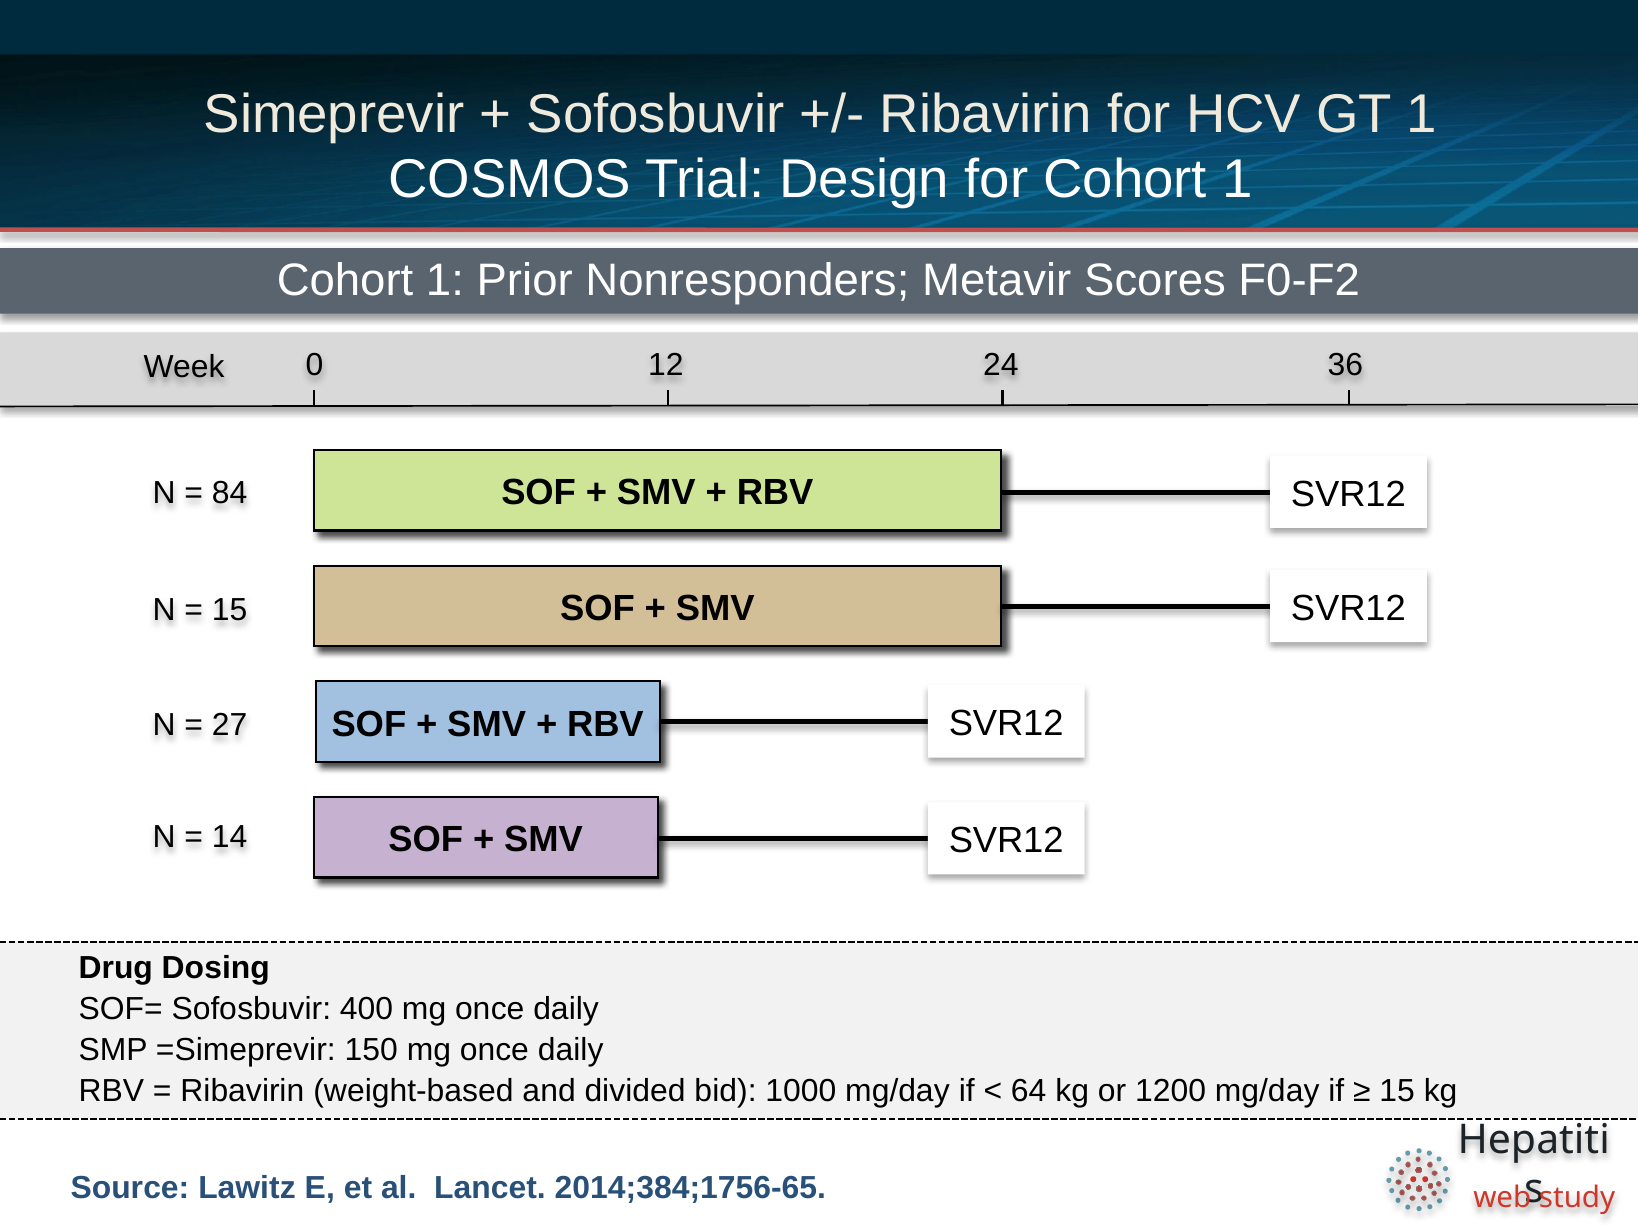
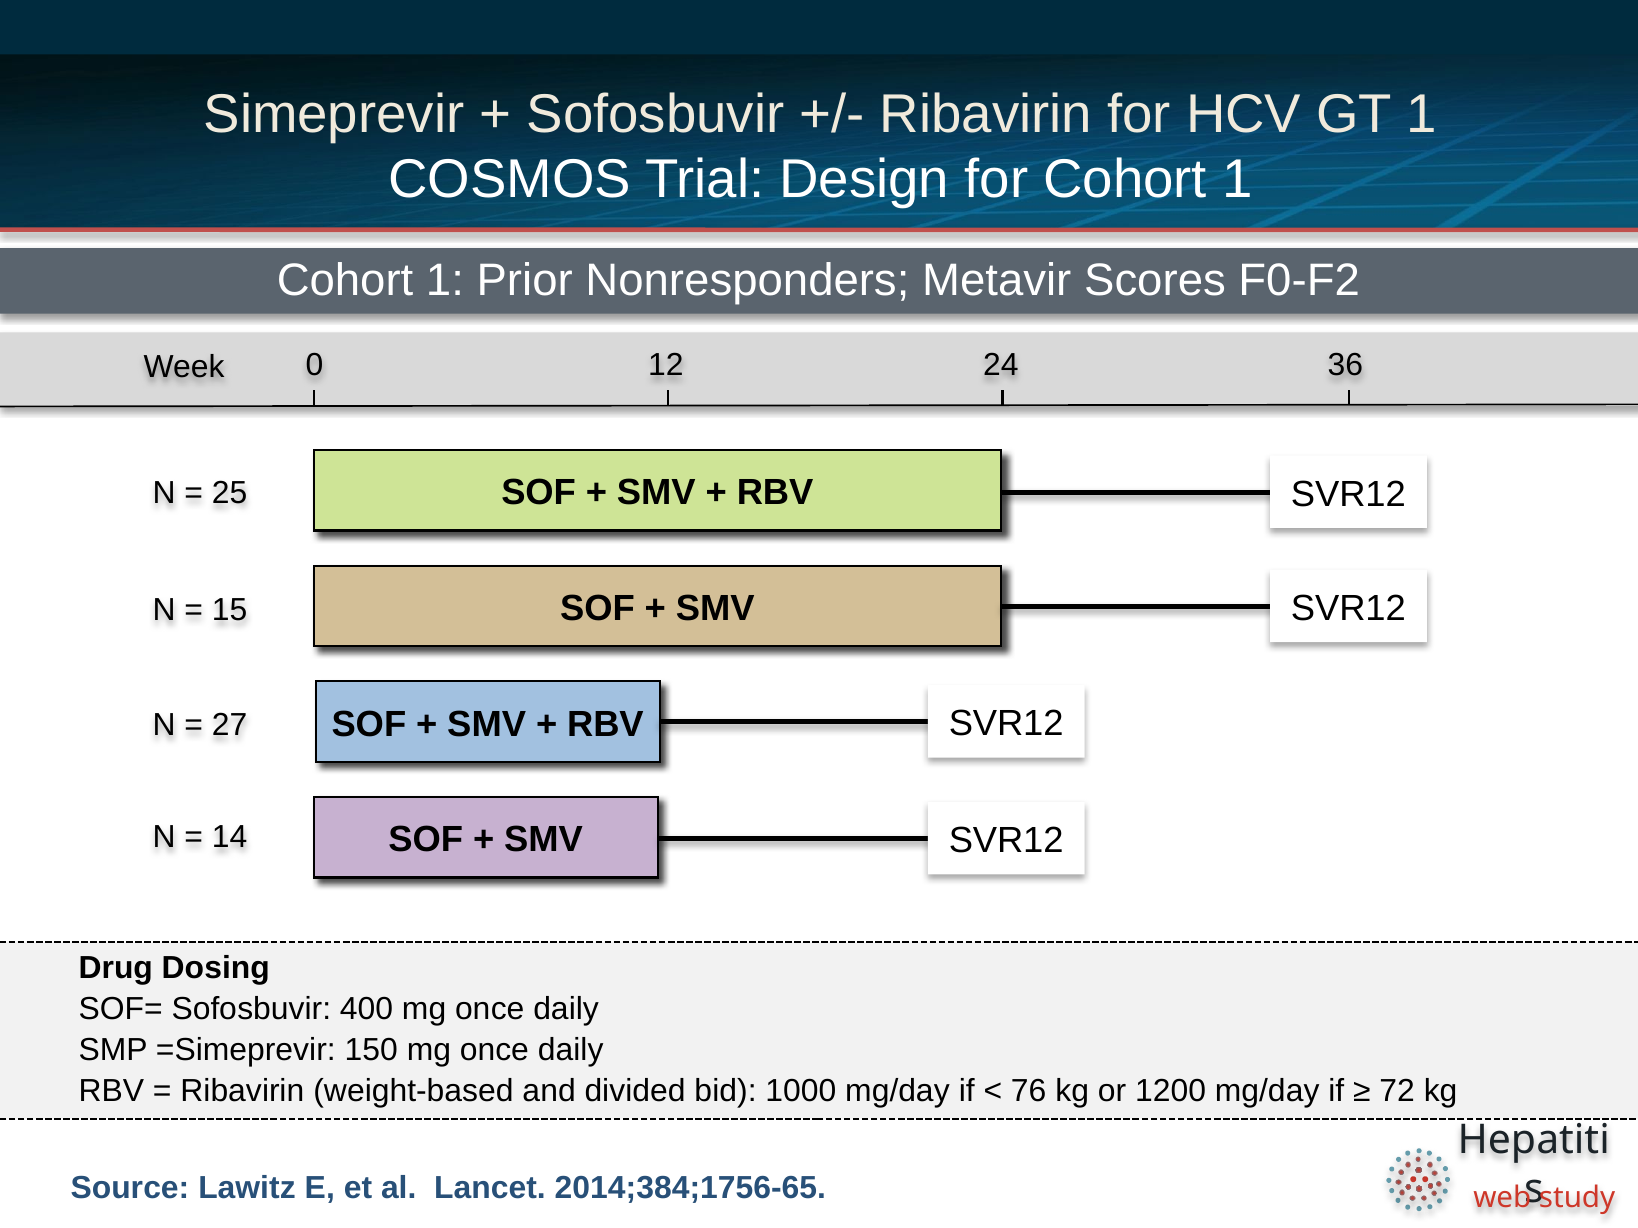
84: 84 -> 25
64: 64 -> 76
15 at (1397, 1092): 15 -> 72
